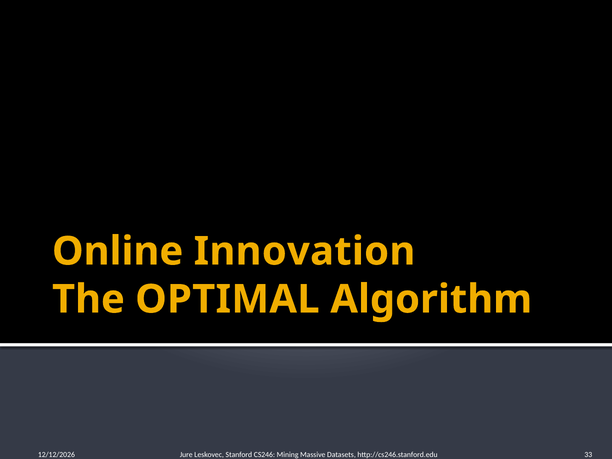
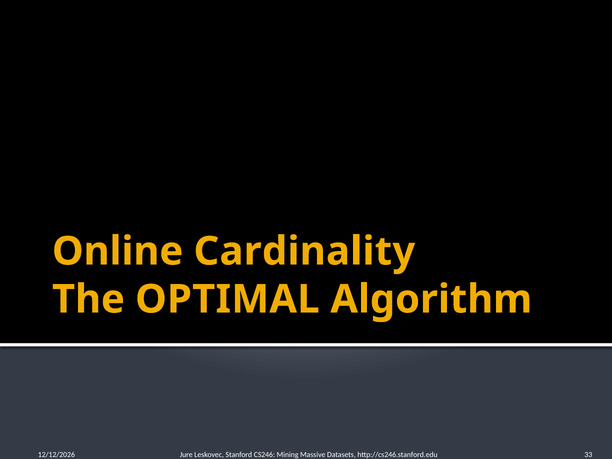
Innovation: Innovation -> Cardinality
